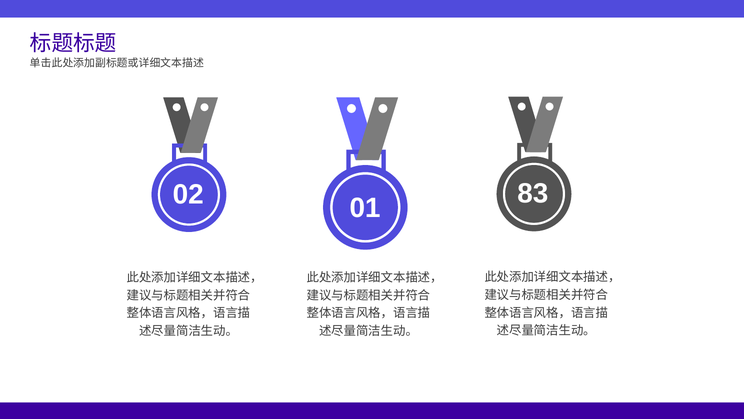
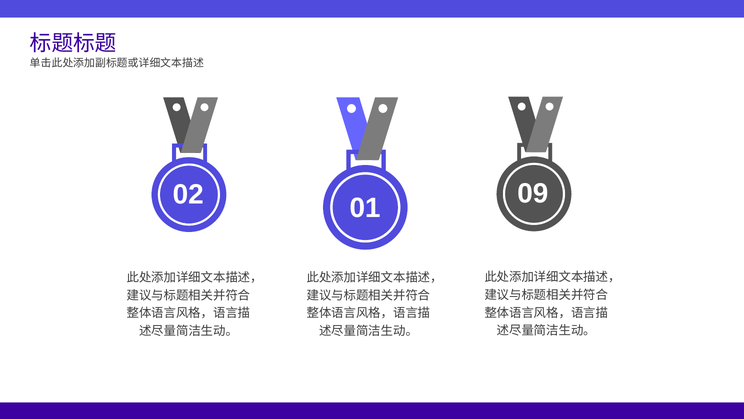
83: 83 -> 09
